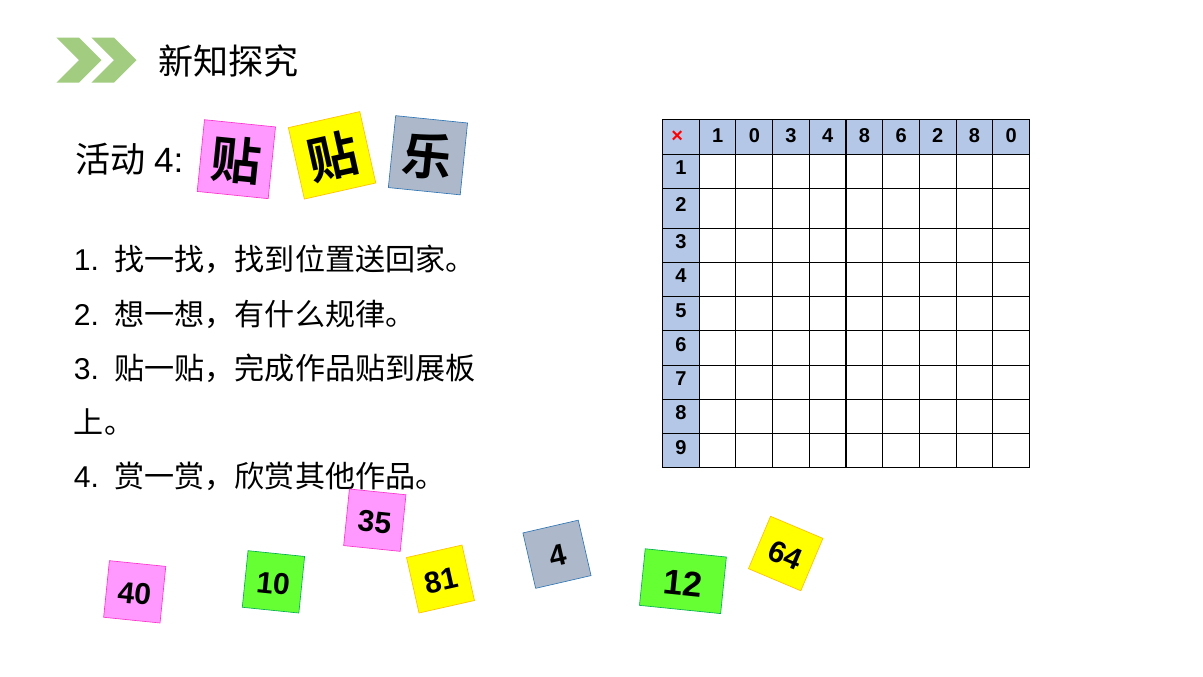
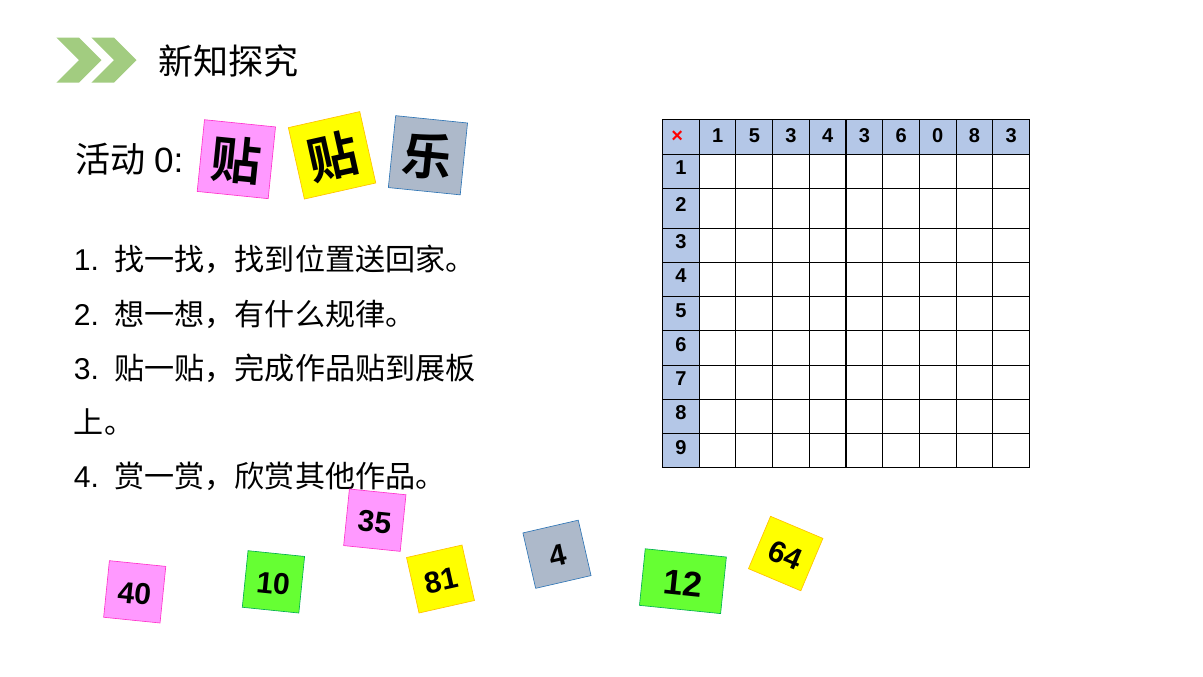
1 0: 0 -> 5
4 8: 8 -> 3
6 2: 2 -> 0
8 0: 0 -> 3
4 at (169, 161): 4 -> 0
